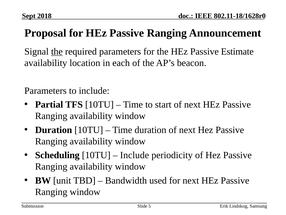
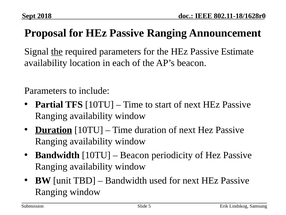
Duration at (54, 130) underline: none -> present
Scheduling at (57, 155): Scheduling -> Bandwidth
Include at (135, 155): Include -> Beacon
